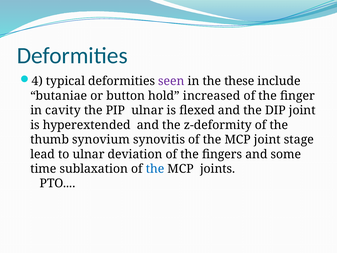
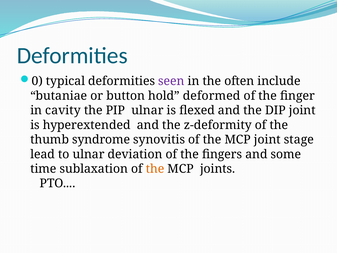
4: 4 -> 0
these: these -> often
increased: increased -> deformed
synovium: synovium -> syndrome
the at (155, 169) colour: blue -> orange
